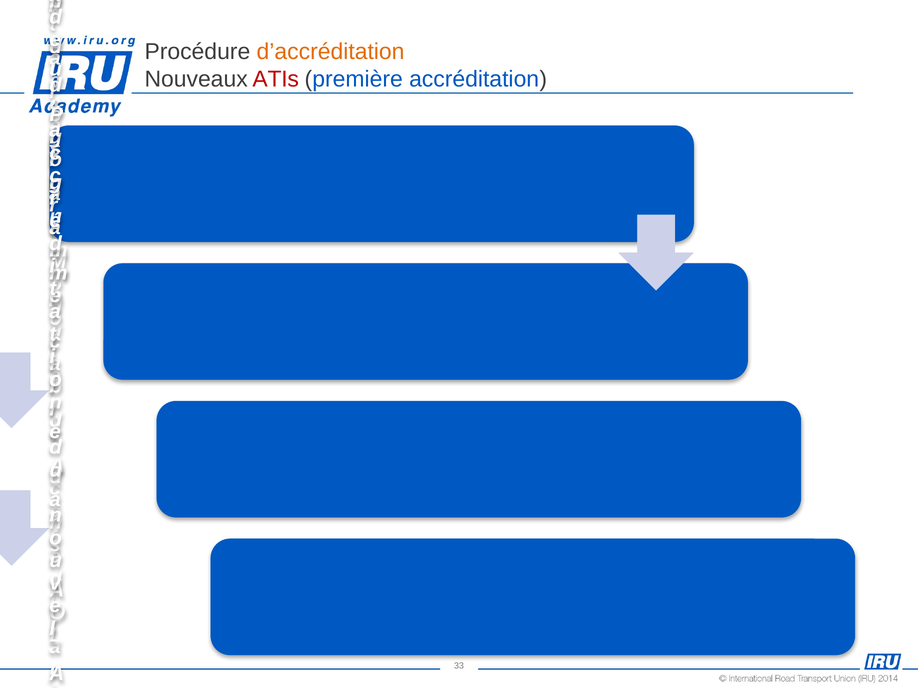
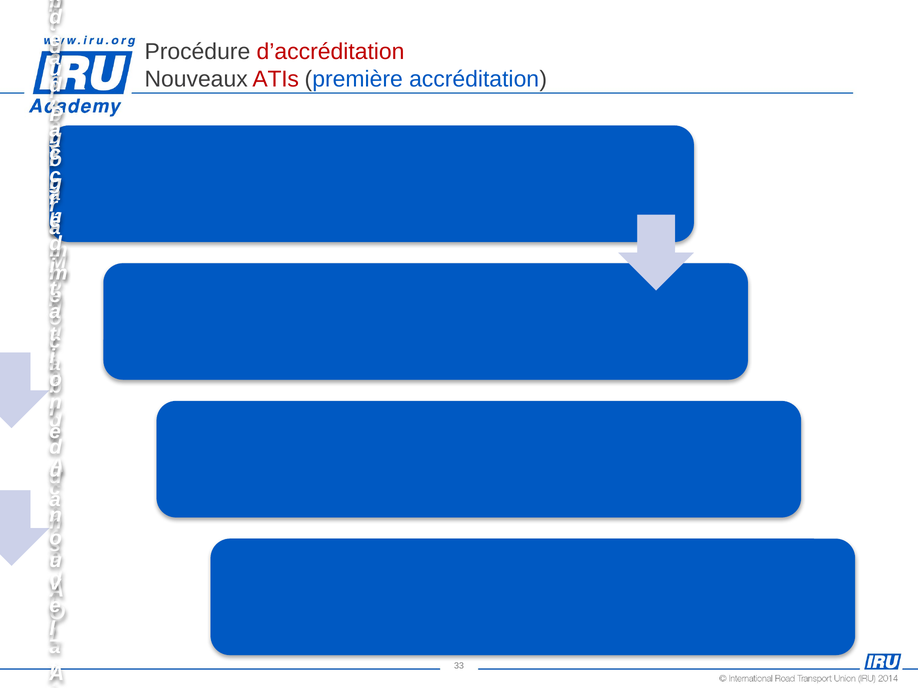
d’accréditation colour: orange -> red
